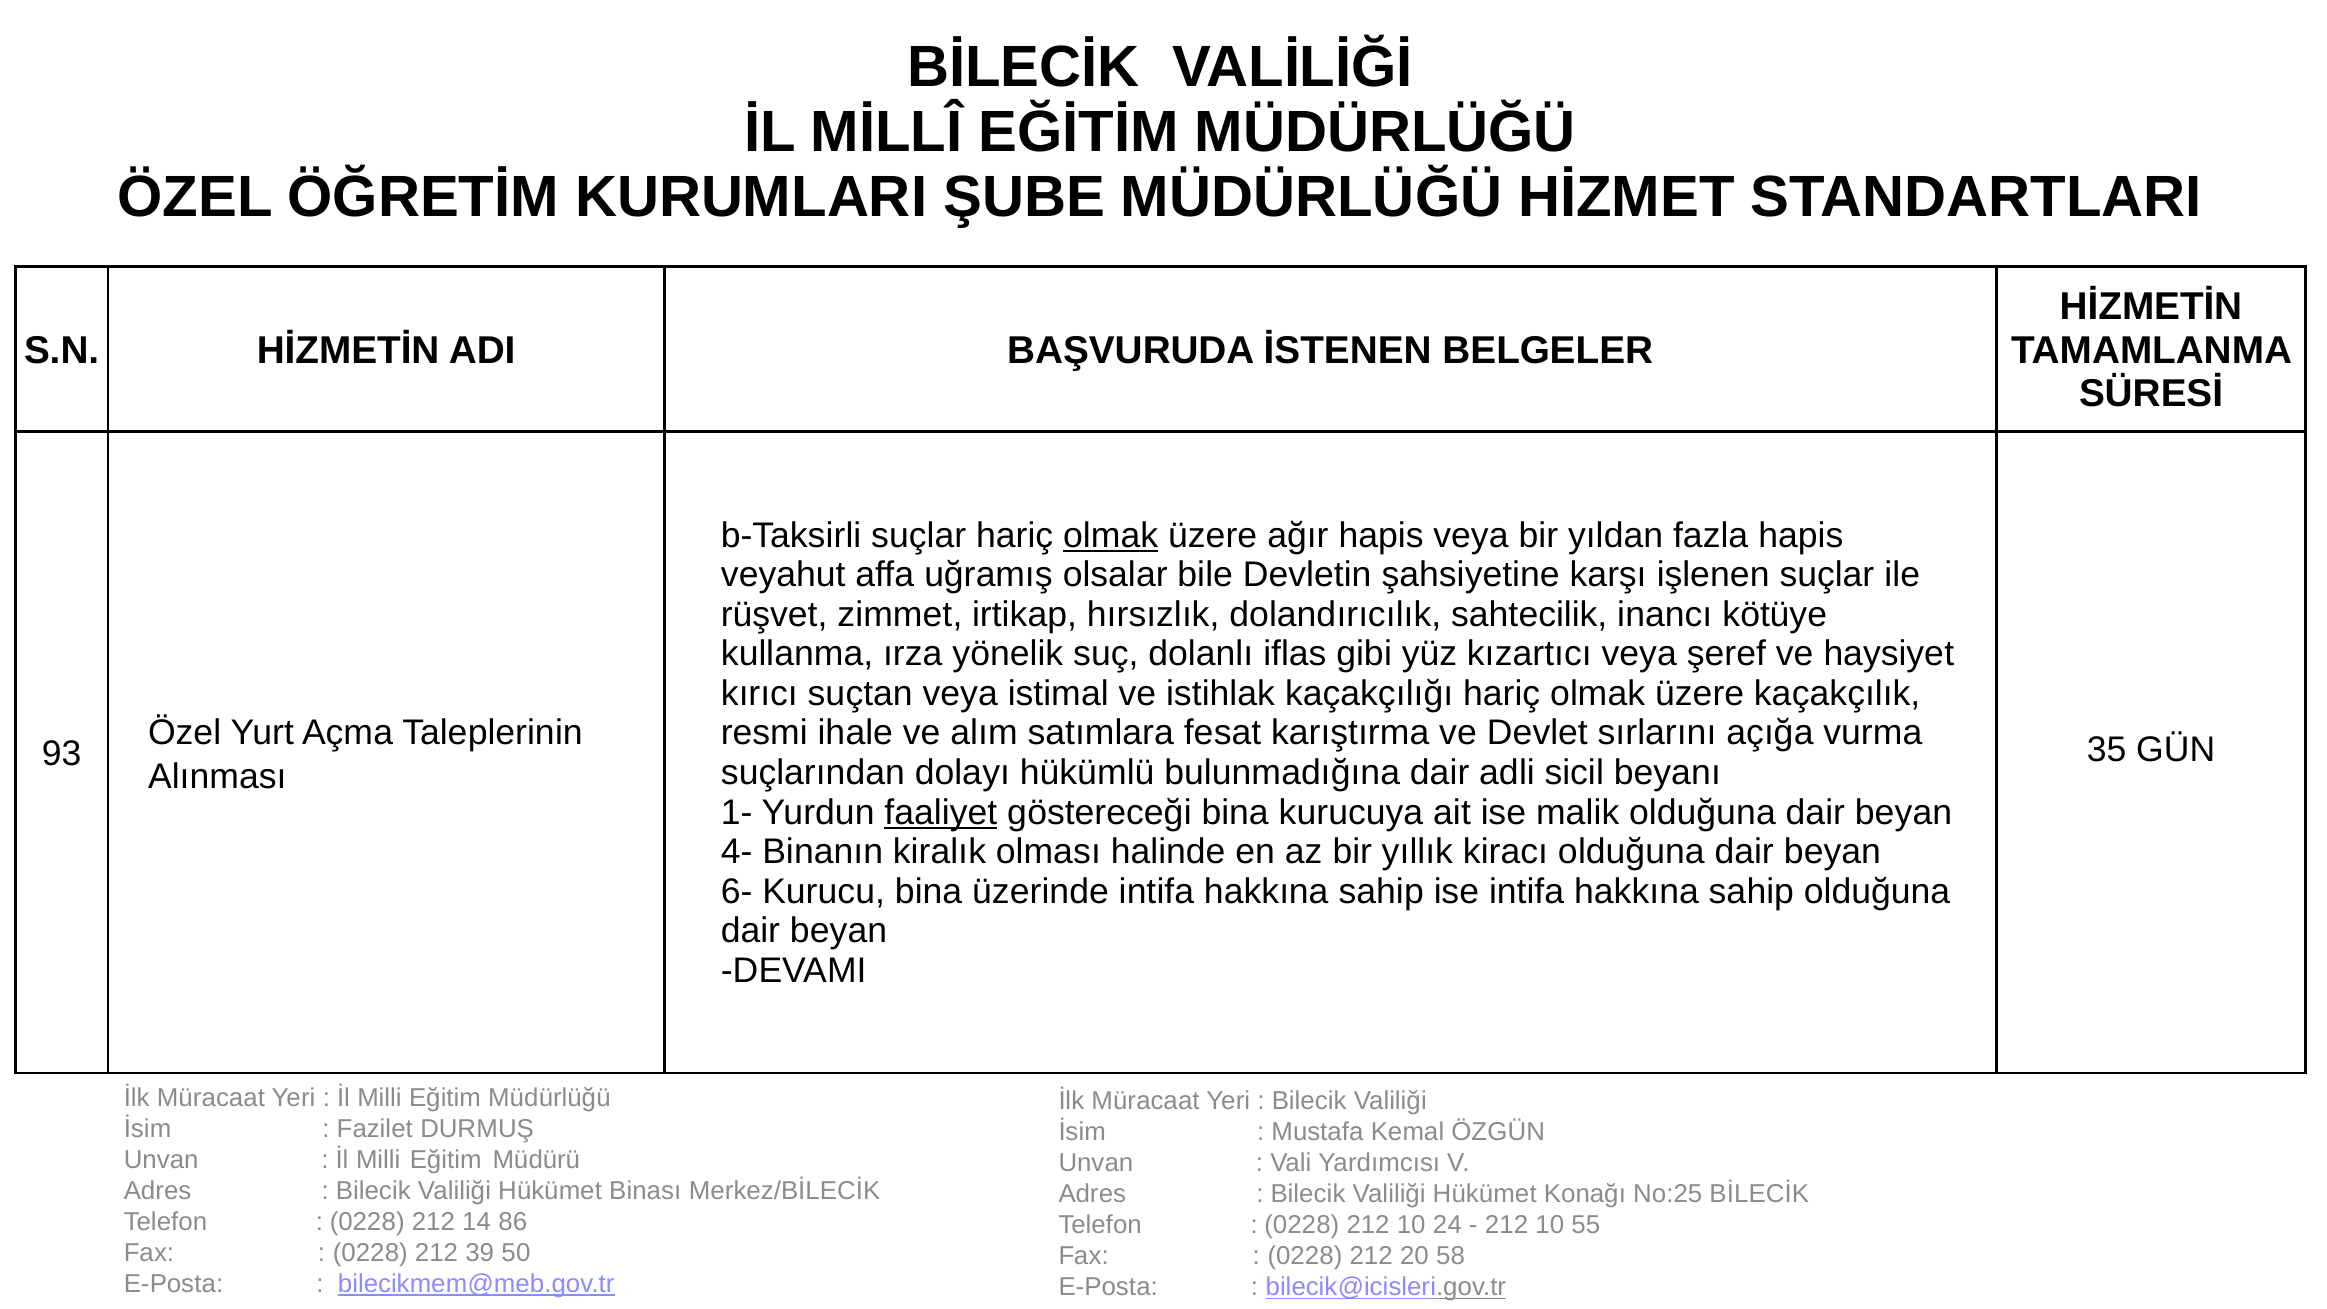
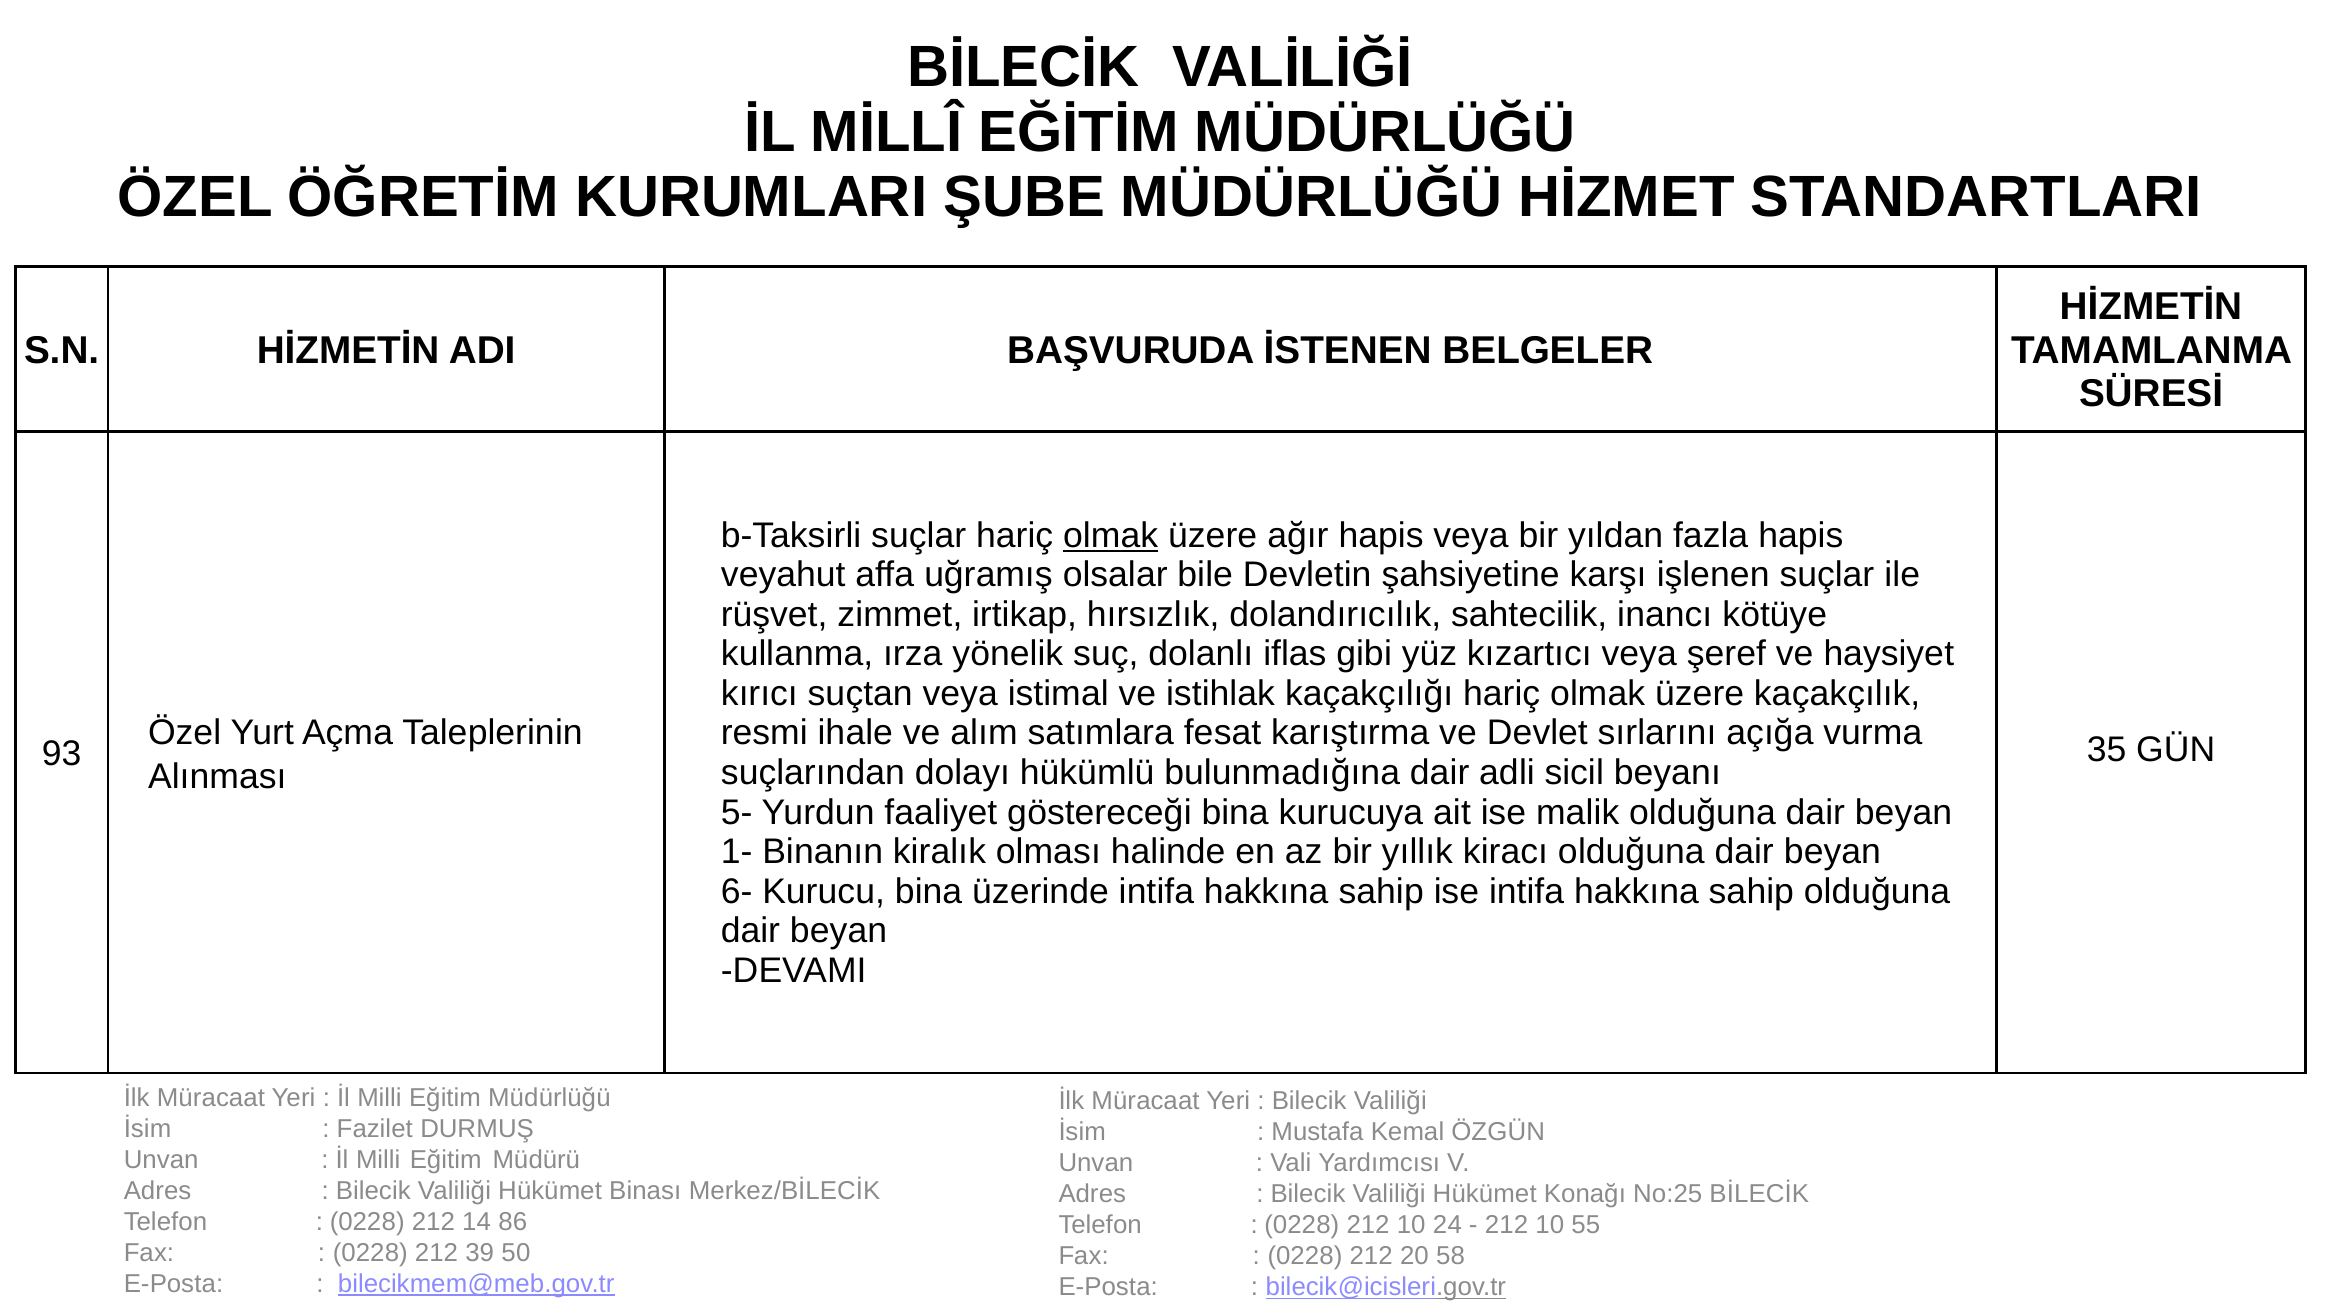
1-: 1- -> 5-
faaliyet underline: present -> none
4-: 4- -> 1-
